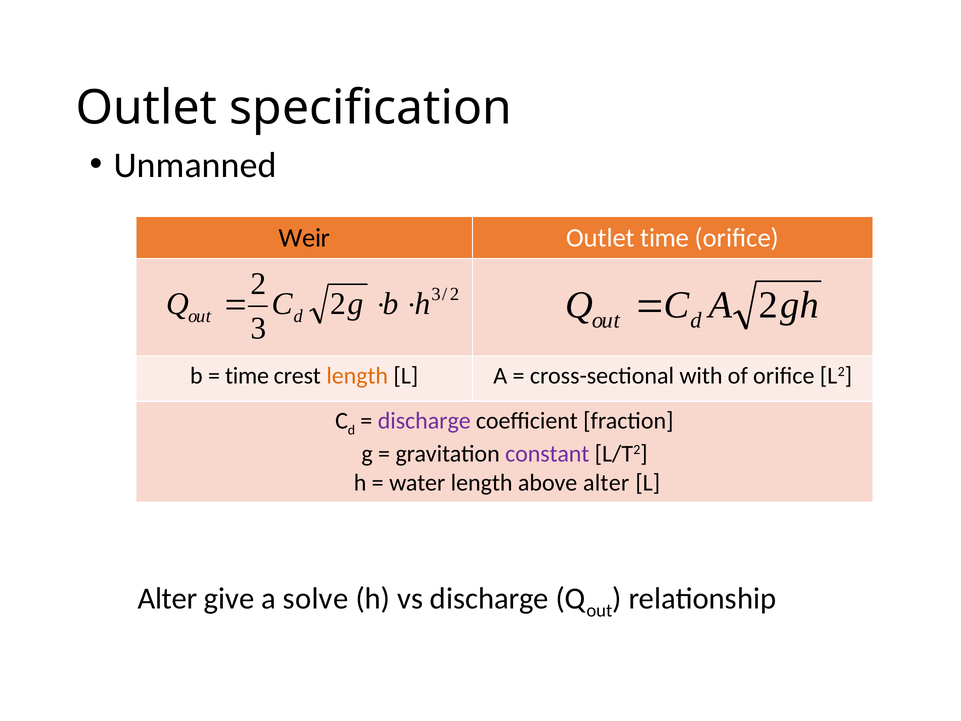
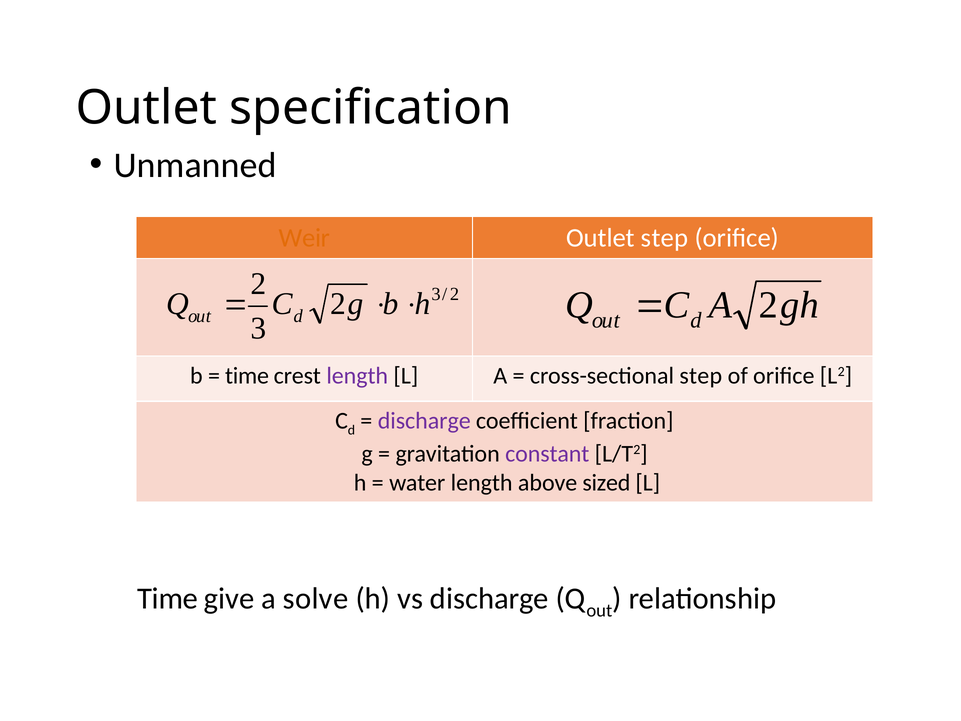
Weir colour: black -> orange
Outlet time: time -> step
length at (357, 375) colour: orange -> purple
cross-sectional with: with -> step
above alter: alter -> sized
Alter at (168, 598): Alter -> Time
